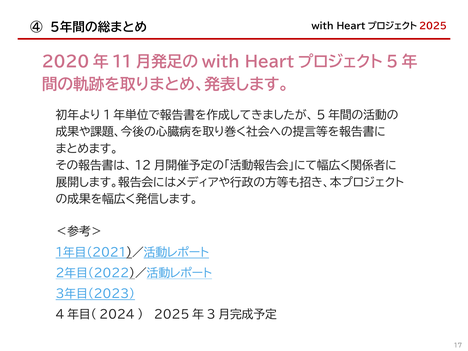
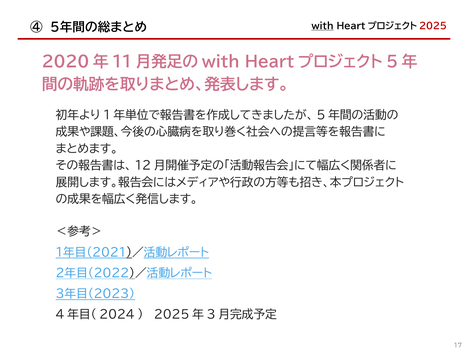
with underline: none -> present
